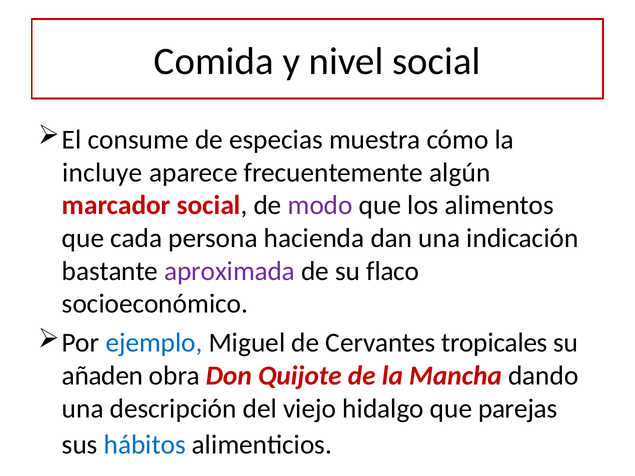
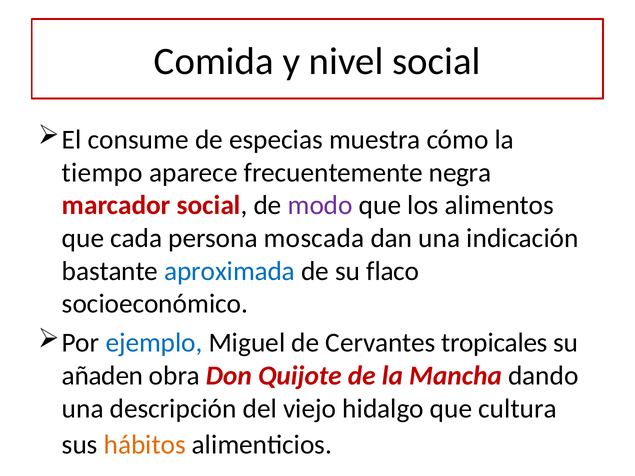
incluye: incluye -> tiempo
algún: algún -> negra
hacienda: hacienda -> moscada
aproximada colour: purple -> blue
parejas: parejas -> cultura
hábitos colour: blue -> orange
